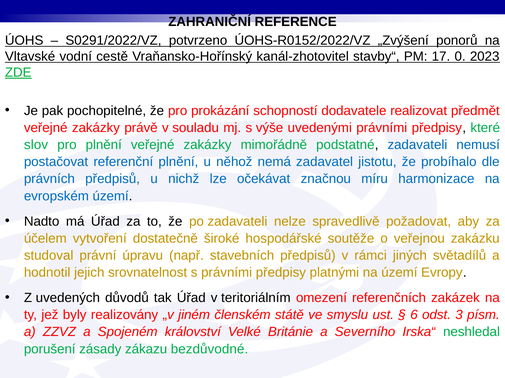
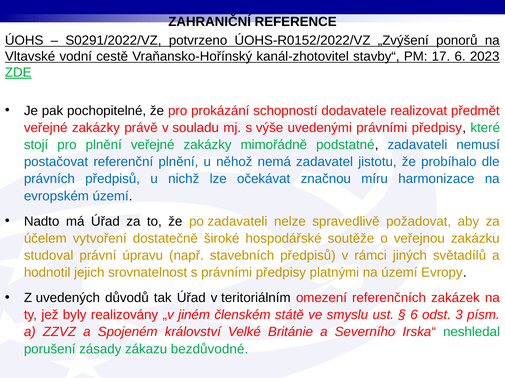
17 0: 0 -> 6
slov: slov -> stojí
